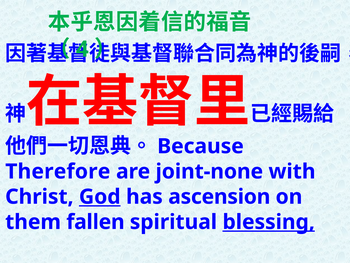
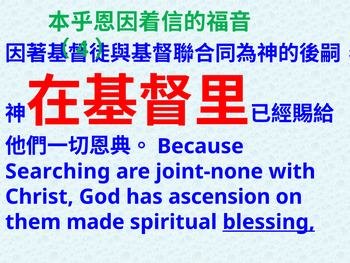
Therefore: Therefore -> Searching
God underline: present -> none
fallen: fallen -> made
